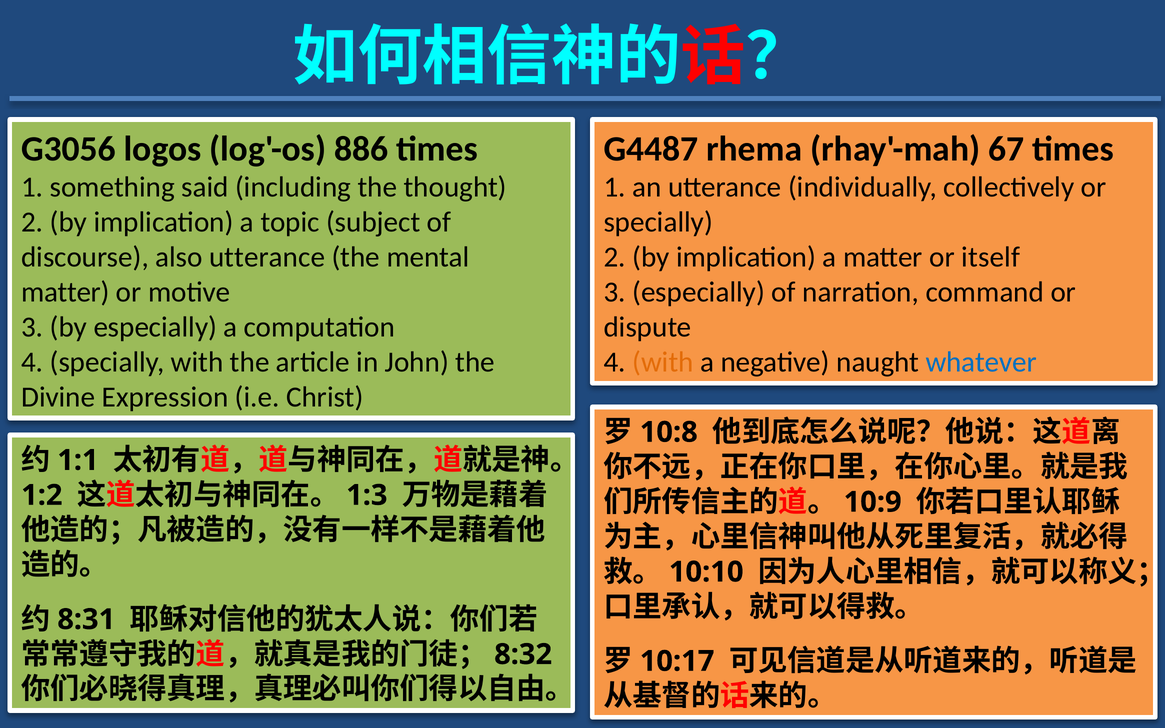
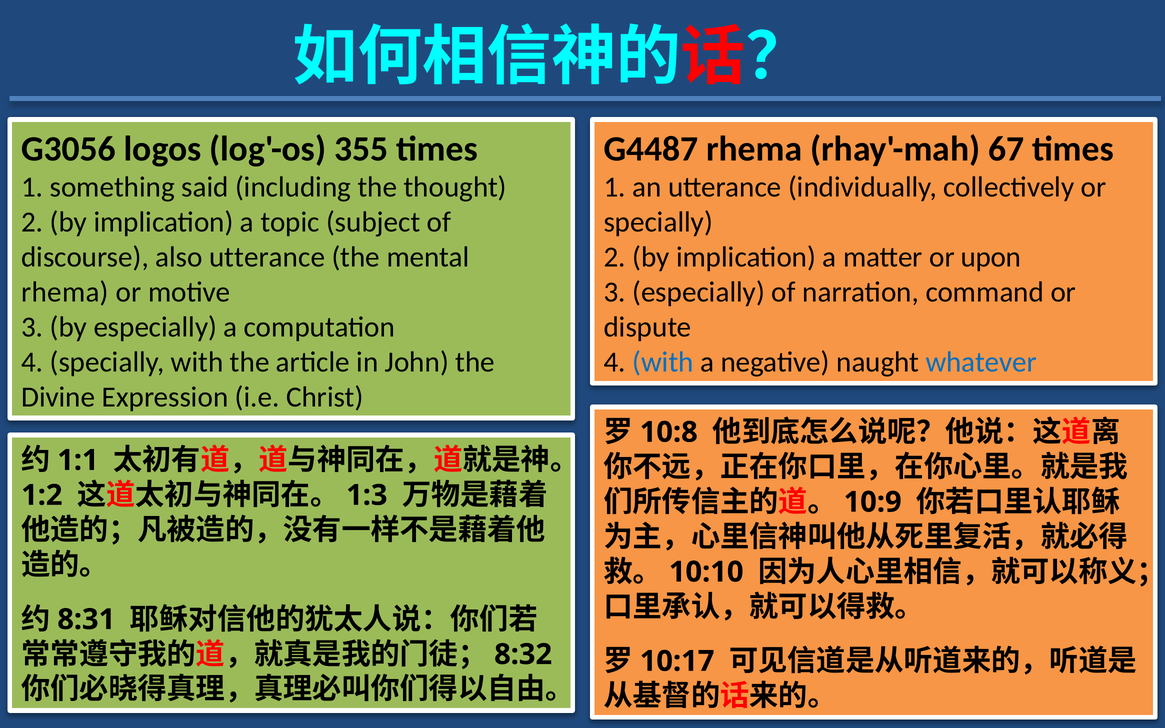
886: 886 -> 355
itself: itself -> upon
matter at (65, 292): matter -> rhema
with at (663, 362) colour: orange -> blue
